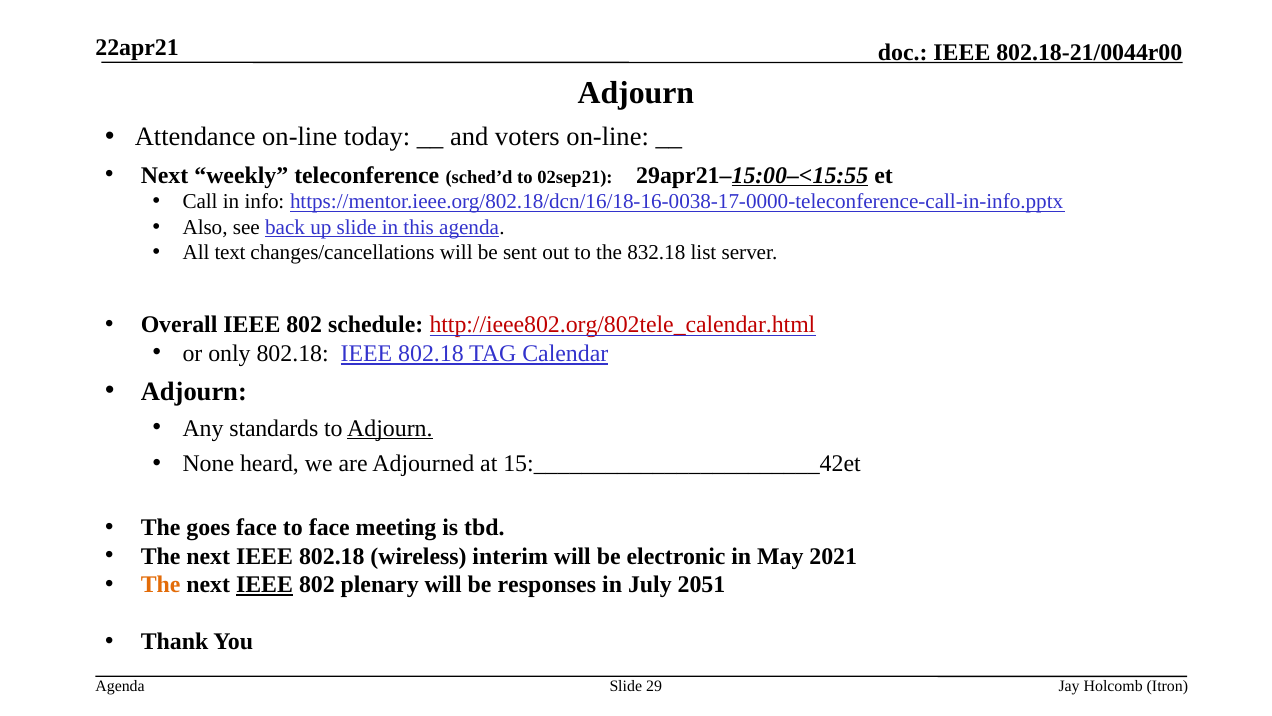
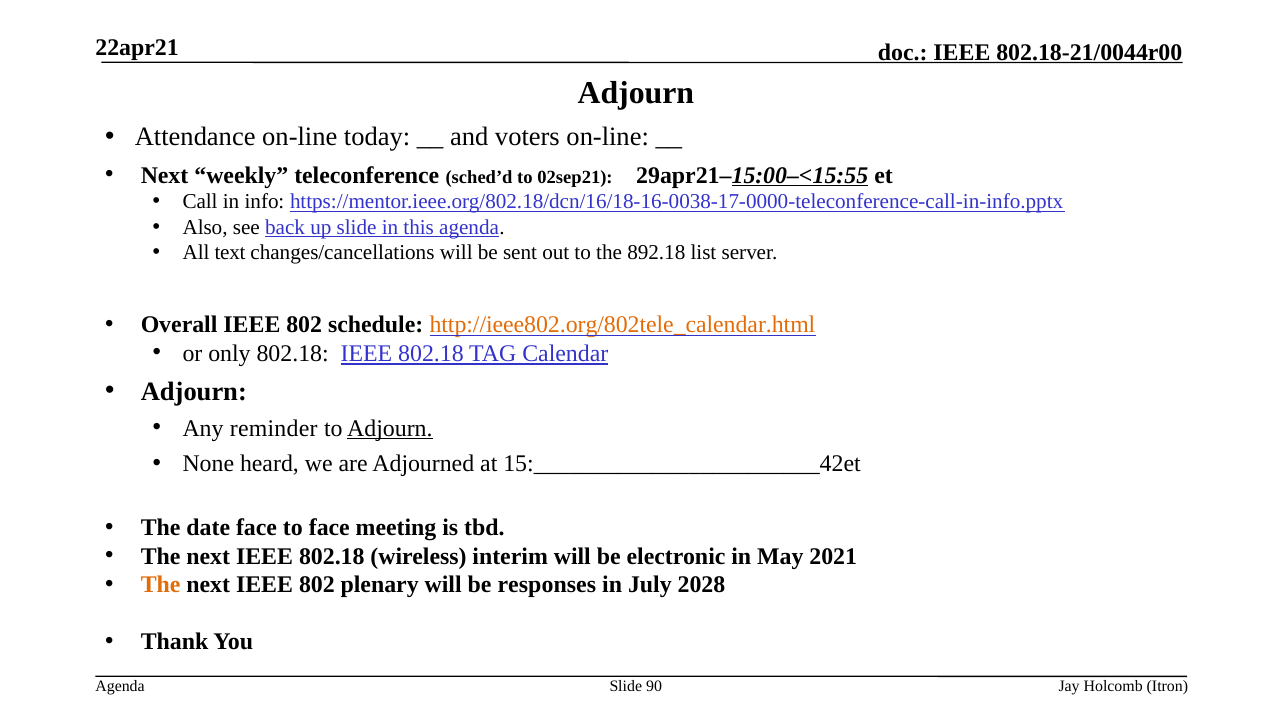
832.18: 832.18 -> 892.18
http://ieee802.org/802tele_calendar.html colour: red -> orange
standards: standards -> reminder
goes: goes -> date
IEEE at (265, 584) underline: present -> none
2051: 2051 -> 2028
29: 29 -> 90
